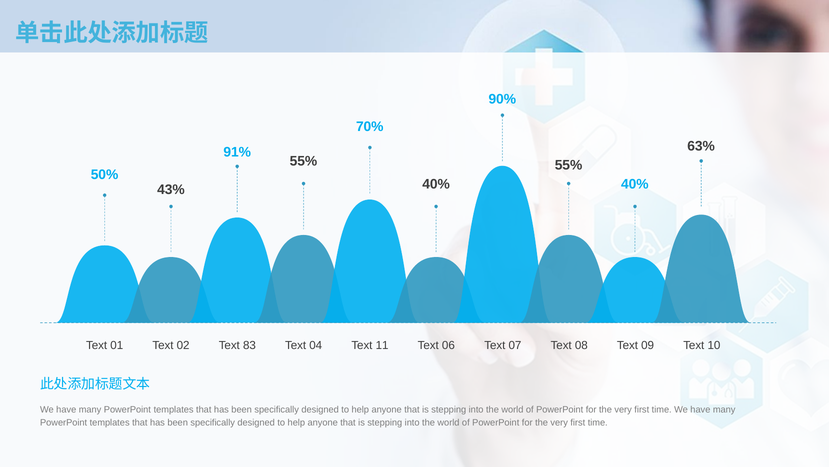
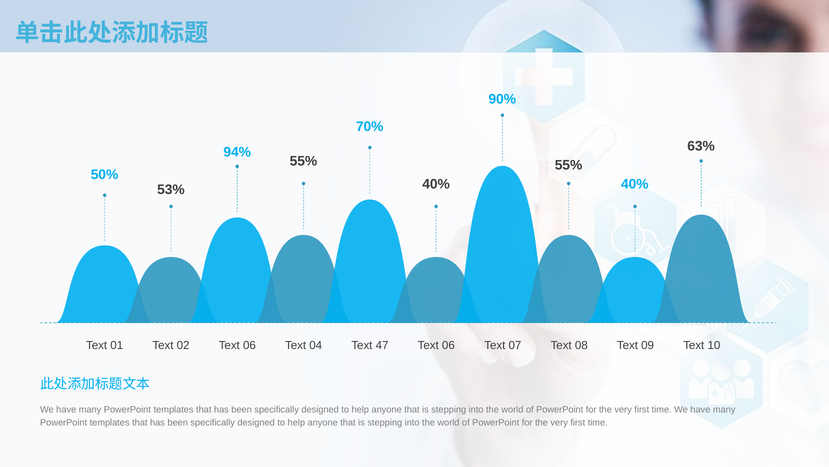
91%: 91% -> 94%
43%: 43% -> 53%
02 Text 83: 83 -> 06
11: 11 -> 47
